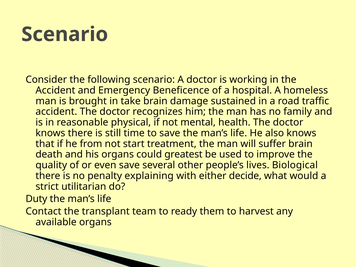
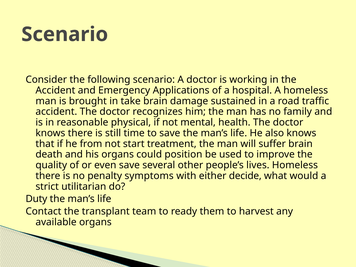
Beneficence: Beneficence -> Applications
greatest: greatest -> position
lives Biological: Biological -> Homeless
explaining: explaining -> symptoms
